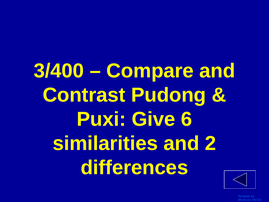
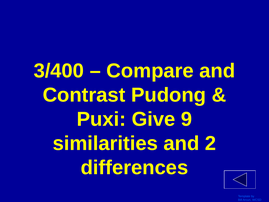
6: 6 -> 9
